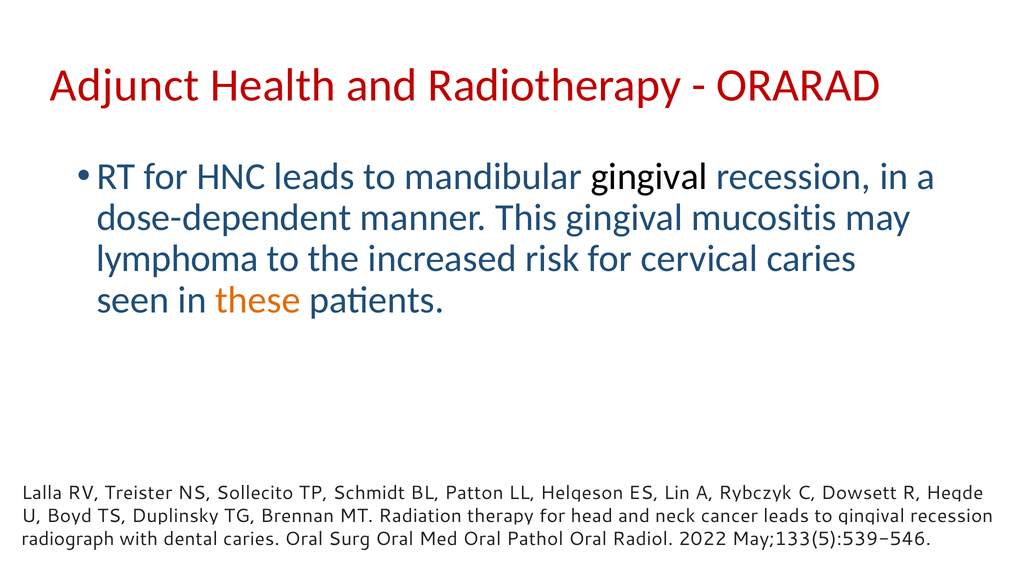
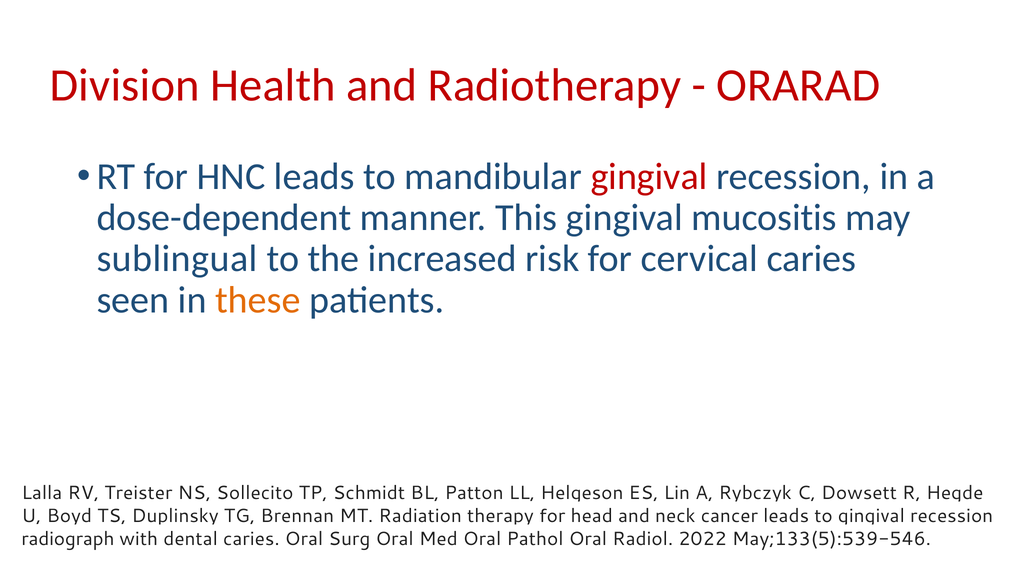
Adjunct: Adjunct -> Division
gingival at (649, 176) colour: black -> red
lymphoma: lymphoma -> sublingual
